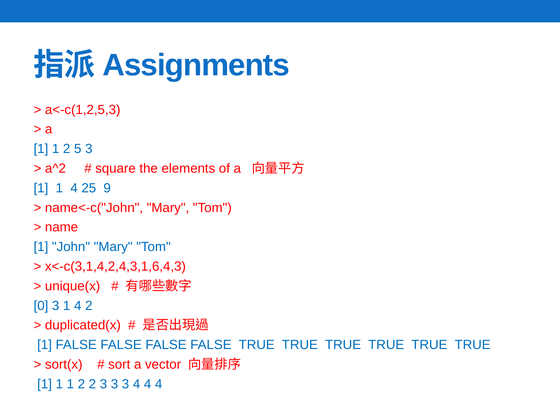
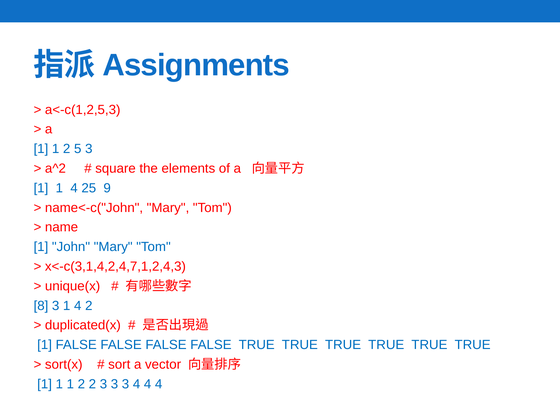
x<-c(3,1,4,2,4,3,1,6,4,3: x<-c(3,1,4,2,4,3,1,6,4,3 -> x<-c(3,1,4,2,4,7,1,2,4,3
0: 0 -> 8
